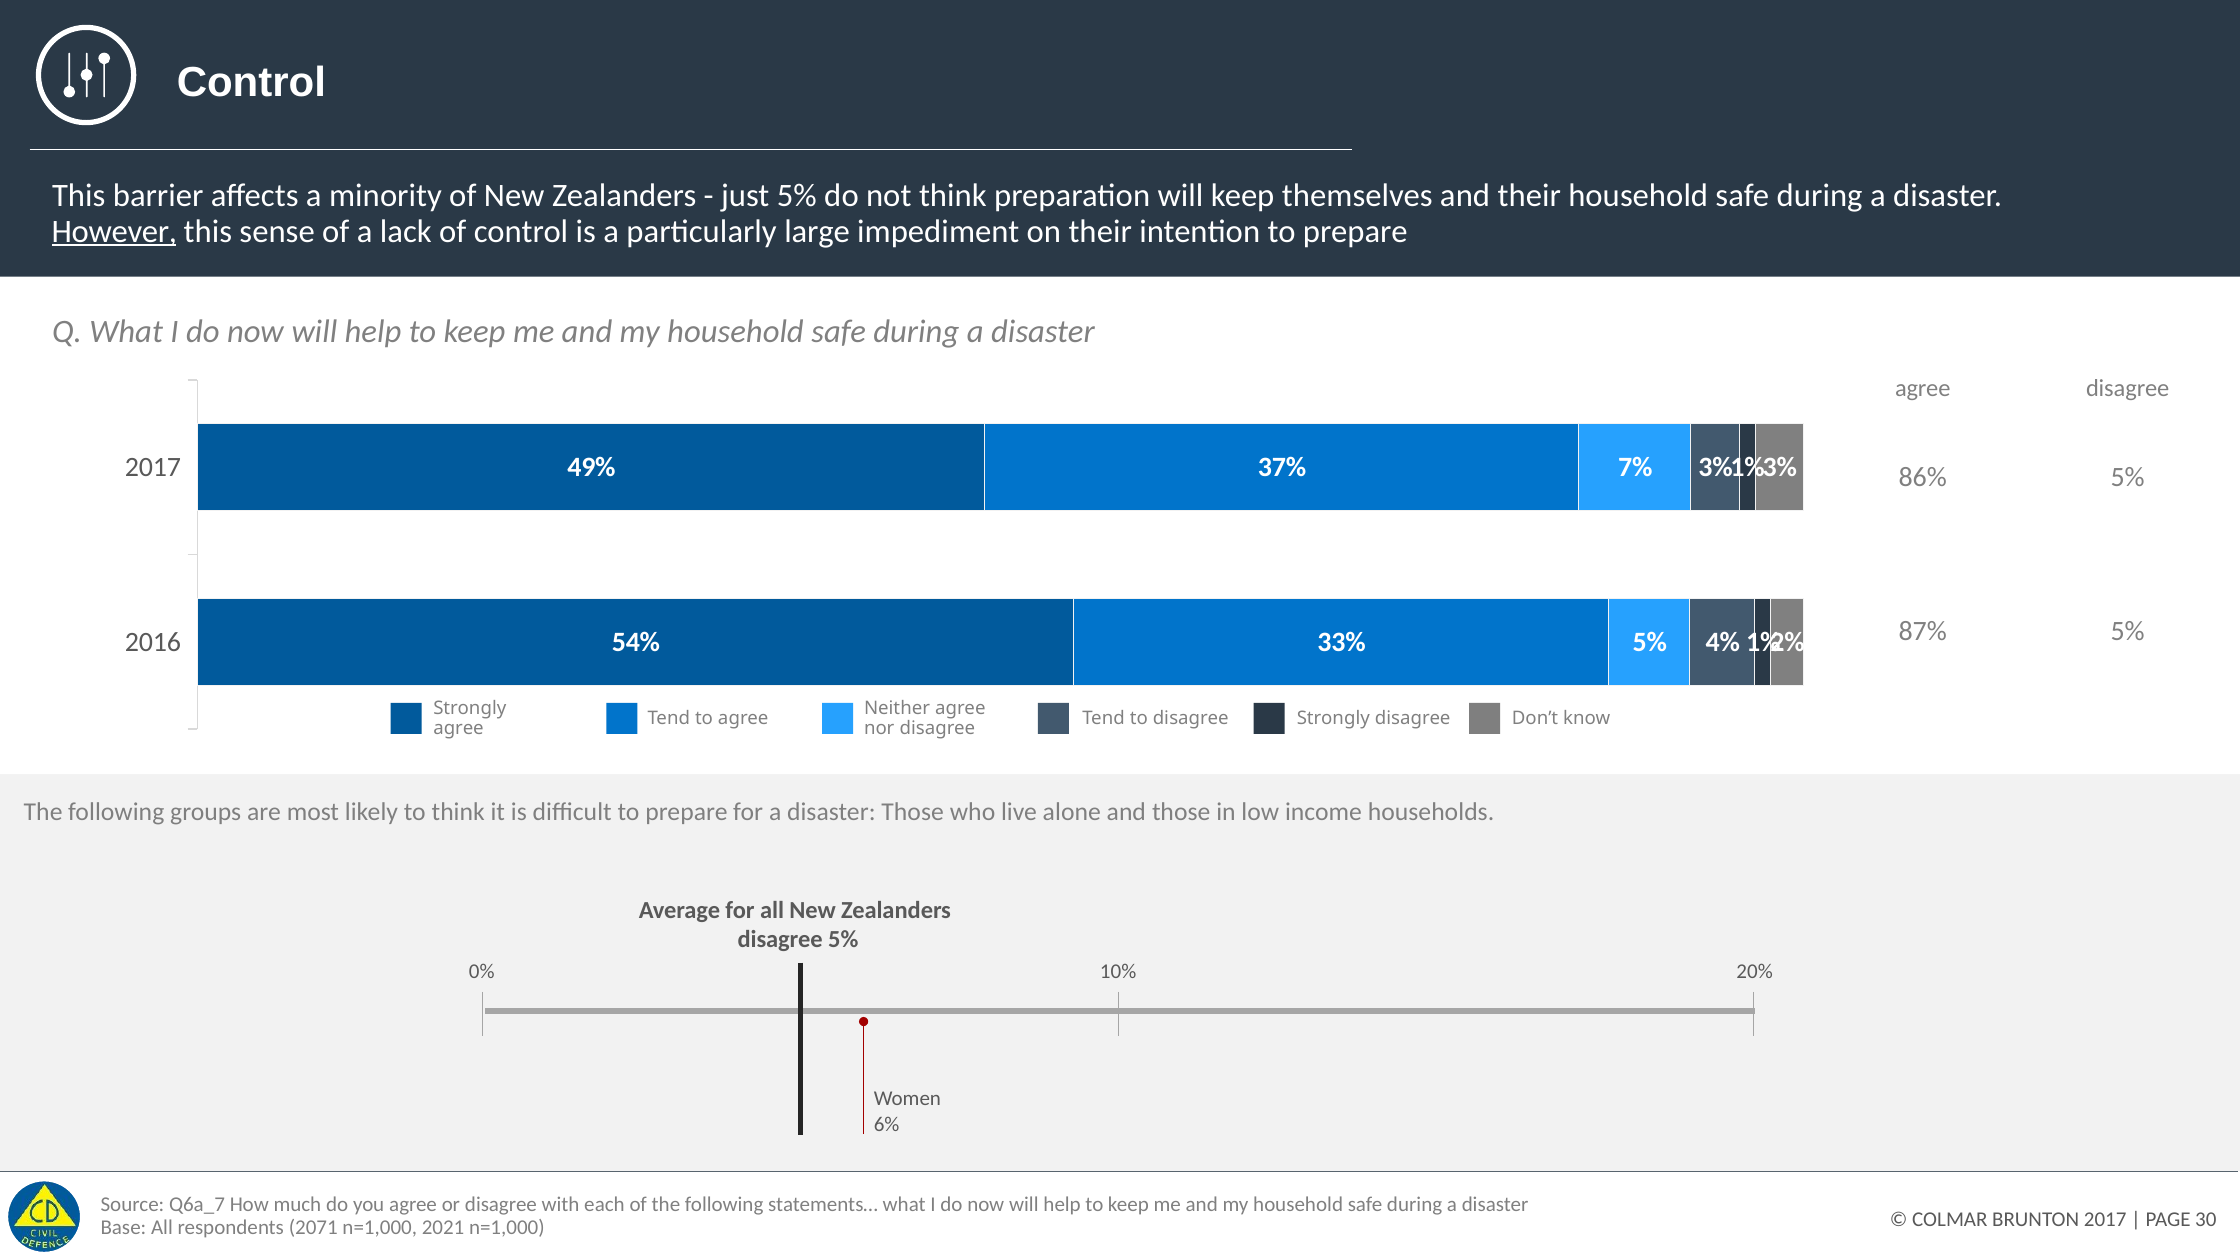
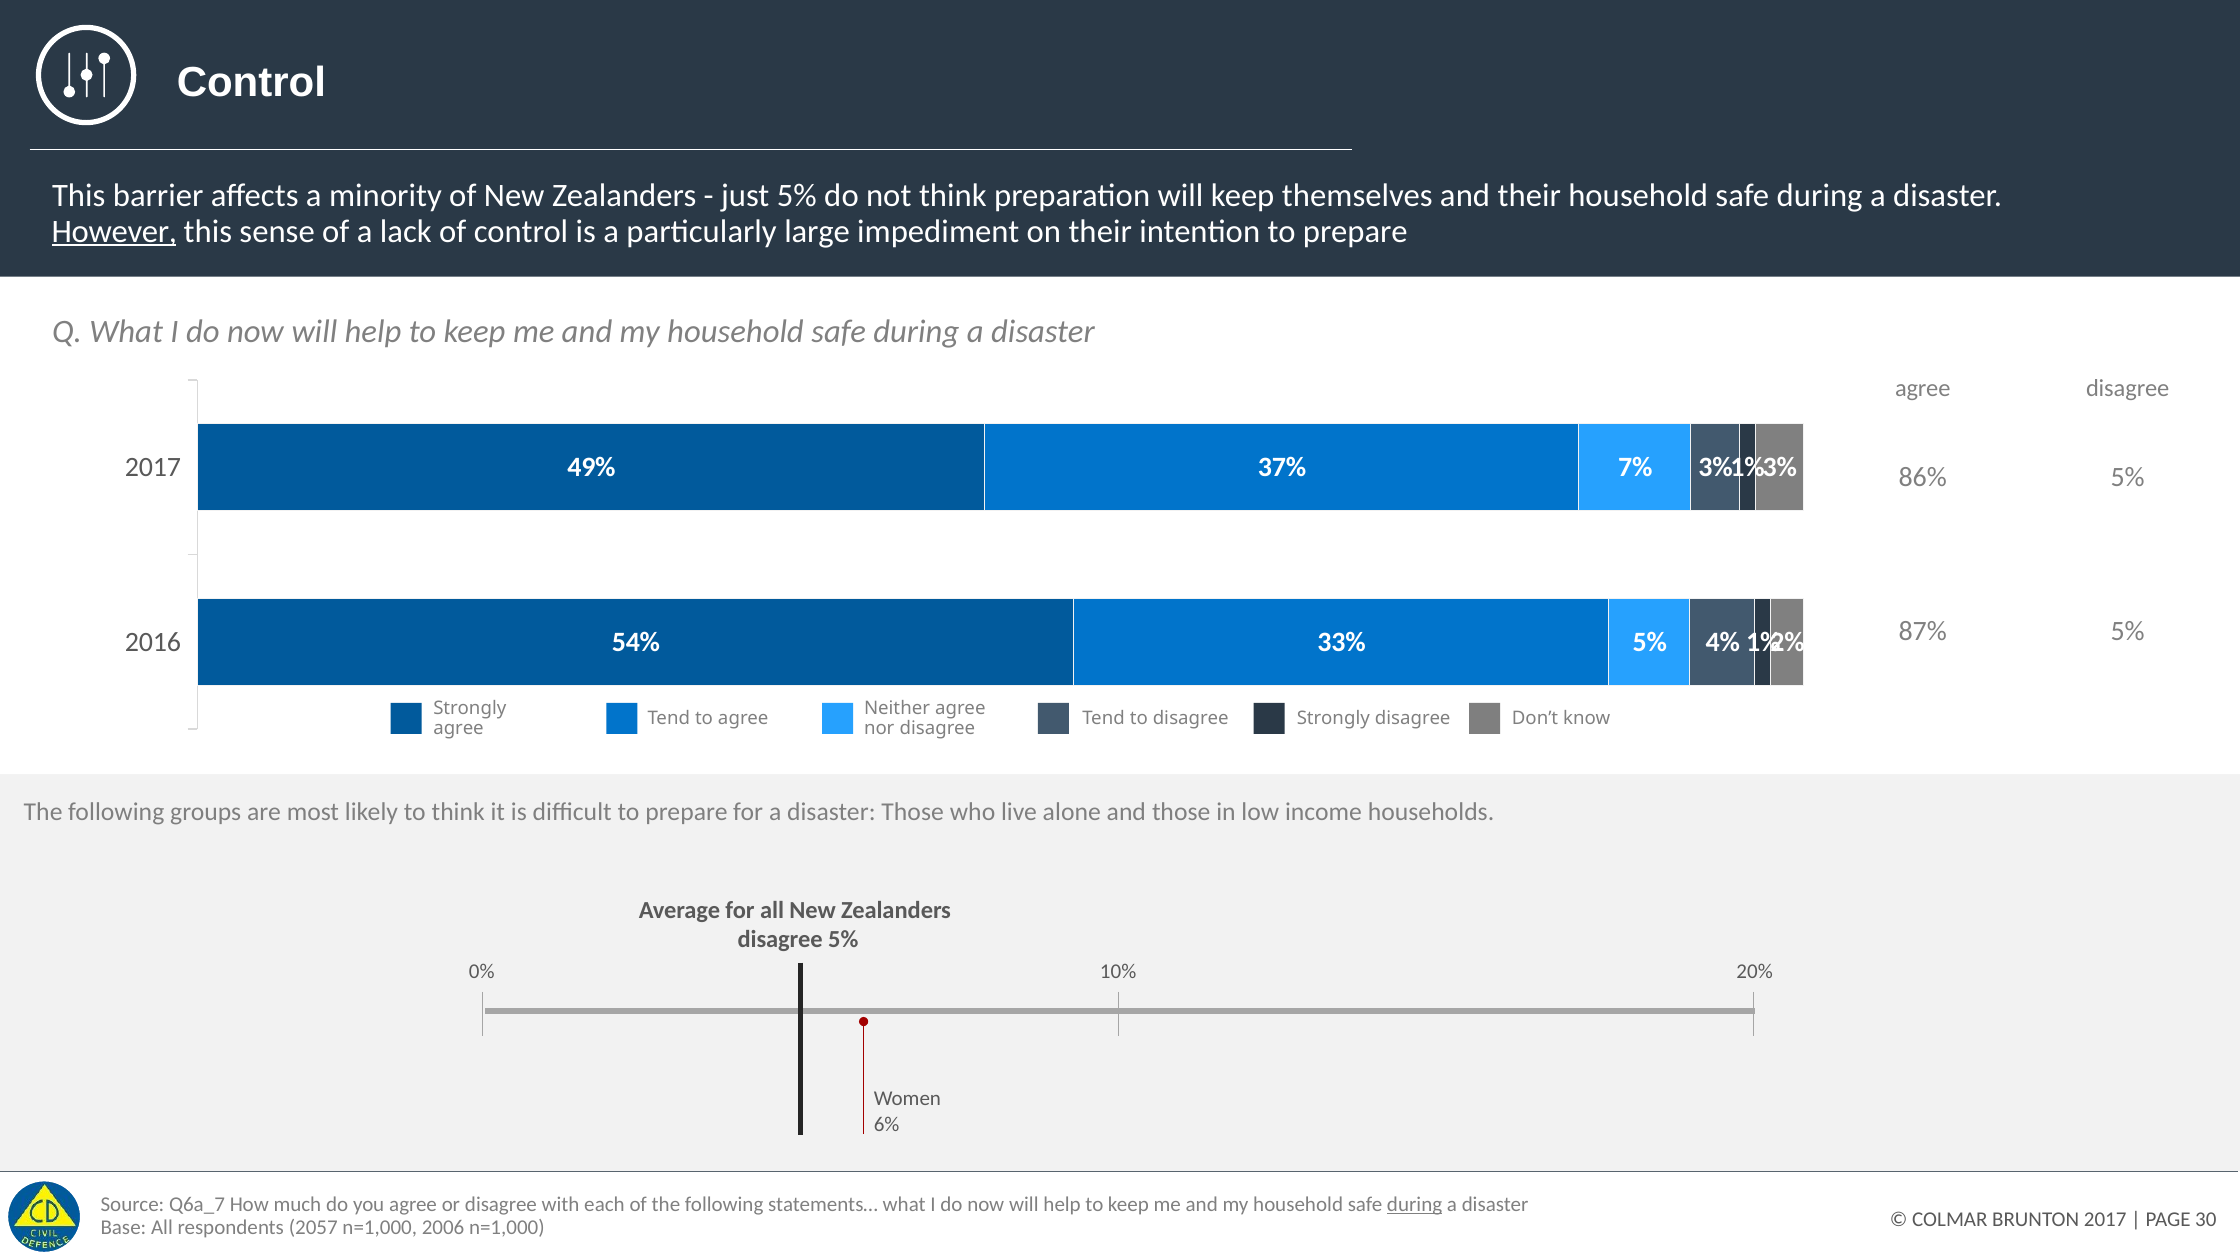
during at (1415, 1205) underline: none -> present
2071: 2071 -> 2057
2021: 2021 -> 2006
